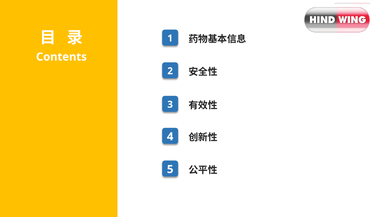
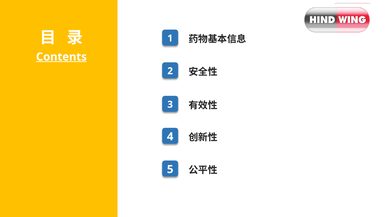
Contents underline: none -> present
